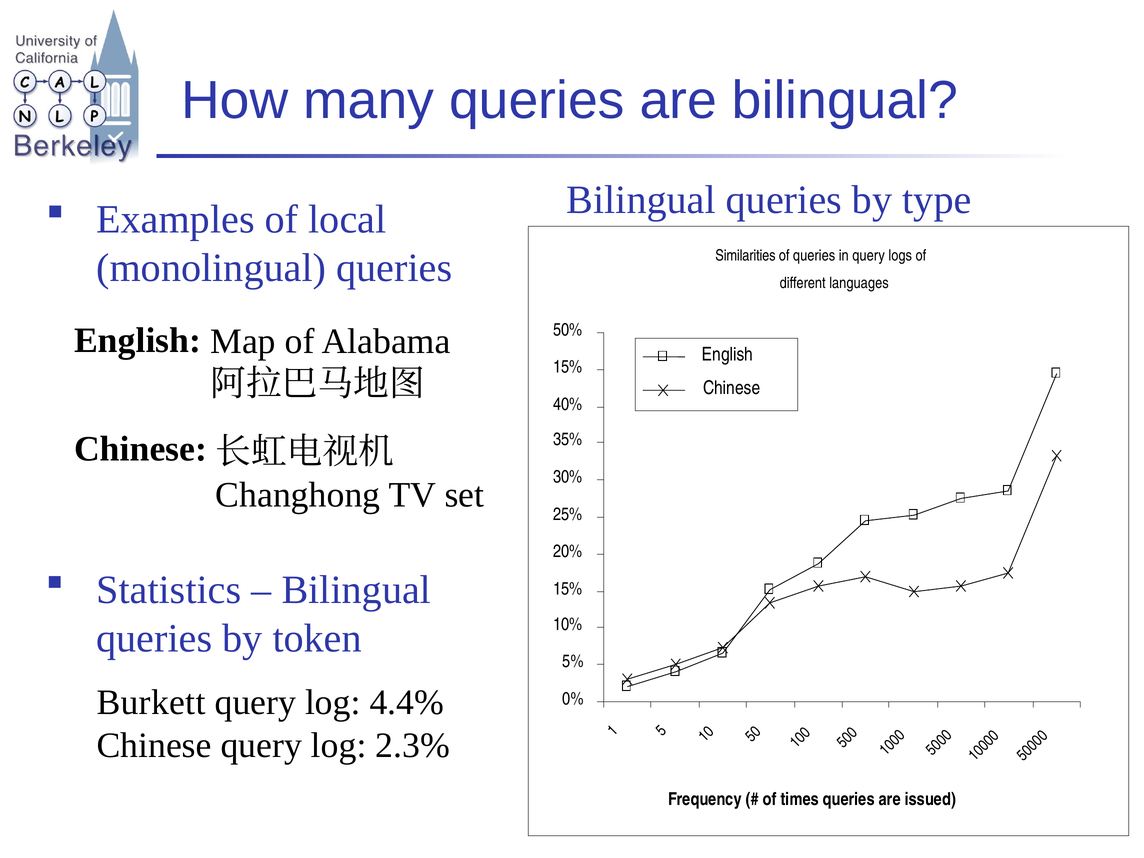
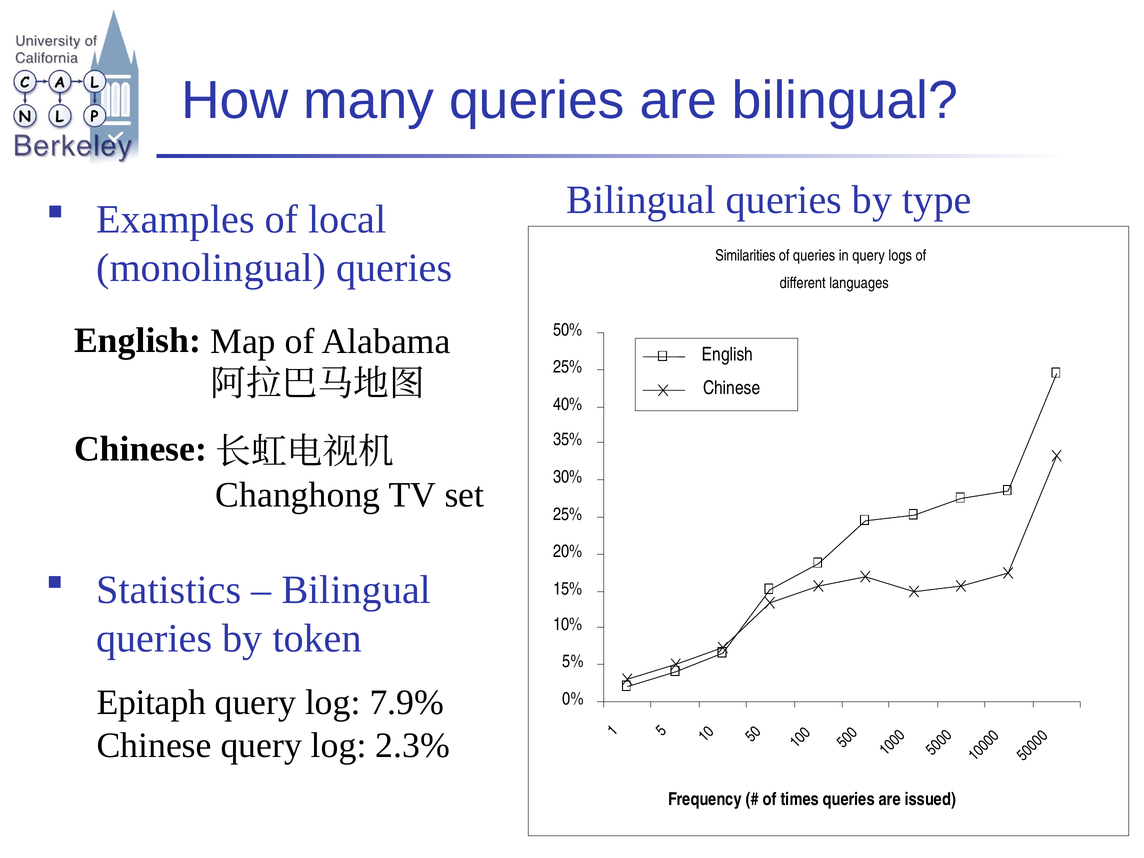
15% at (568, 367): 15% -> 25%
Burkett: Burkett -> Epitaph
4.4%: 4.4% -> 7.9%
